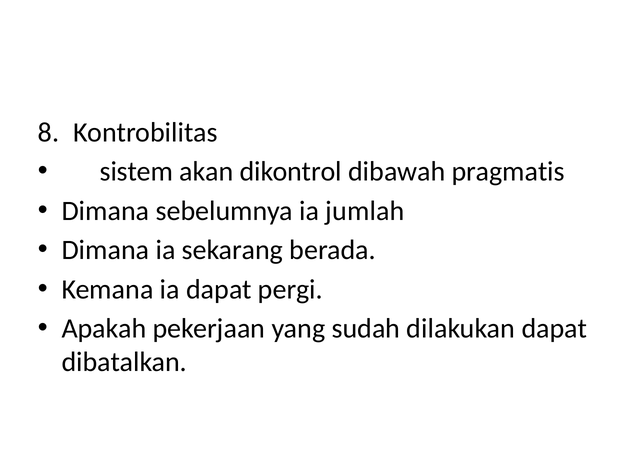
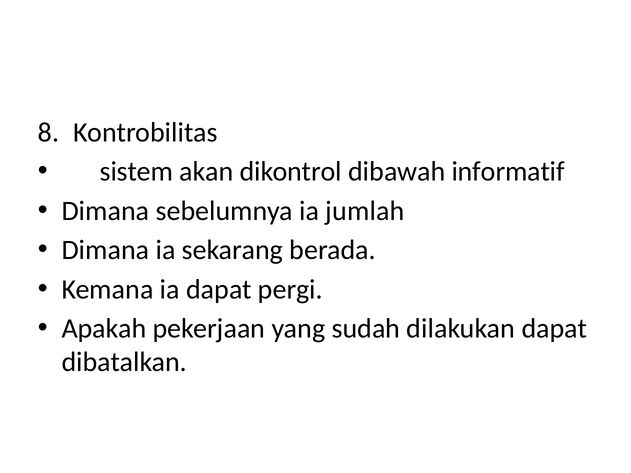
pragmatis: pragmatis -> informatif
